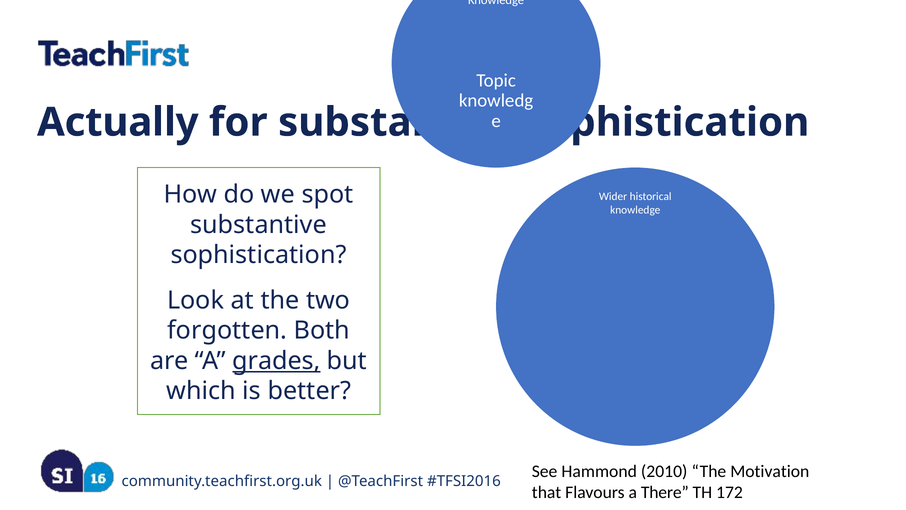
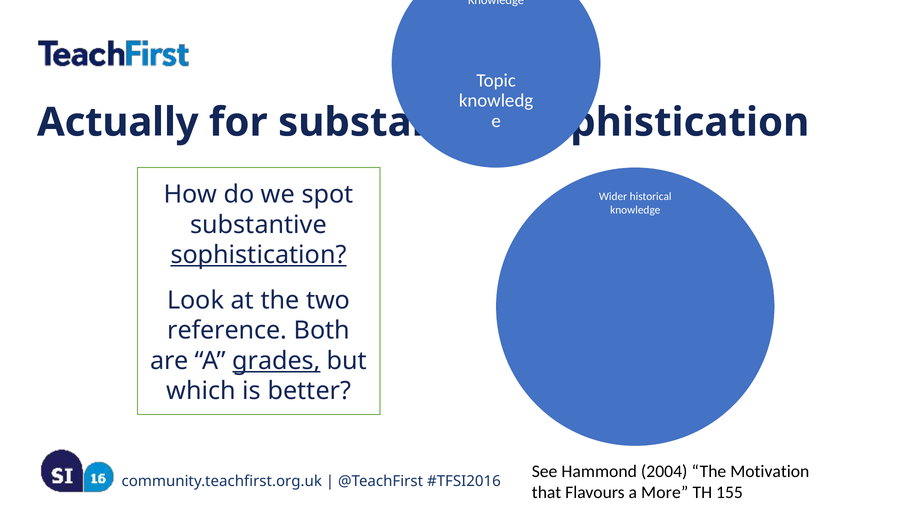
sophistication at (259, 255) underline: none -> present
forgotten: forgotten -> reference
2010: 2010 -> 2004
There: There -> More
172: 172 -> 155
